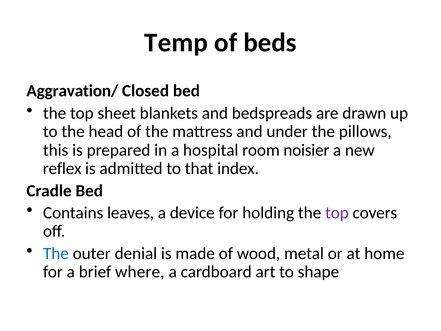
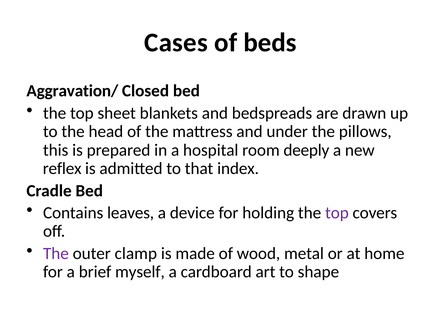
Temp: Temp -> Cases
noisier: noisier -> deeply
The at (56, 253) colour: blue -> purple
denial: denial -> clamp
where: where -> myself
